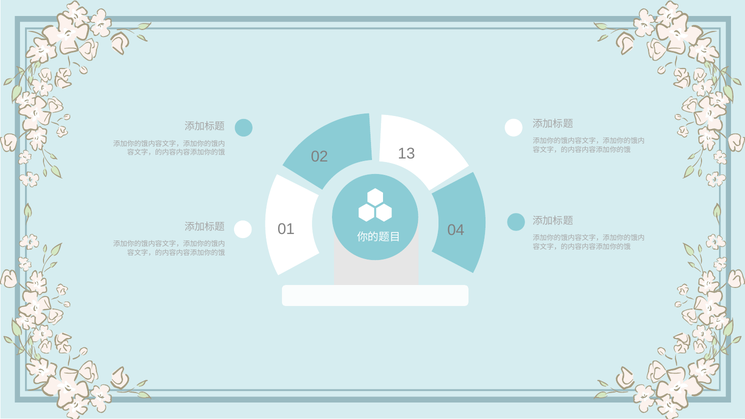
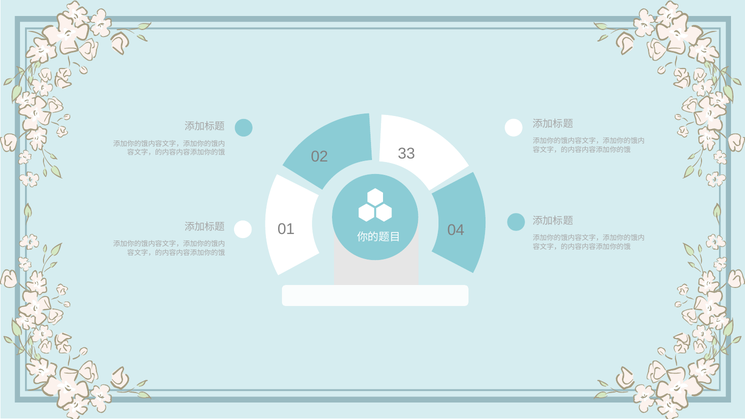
13: 13 -> 33
